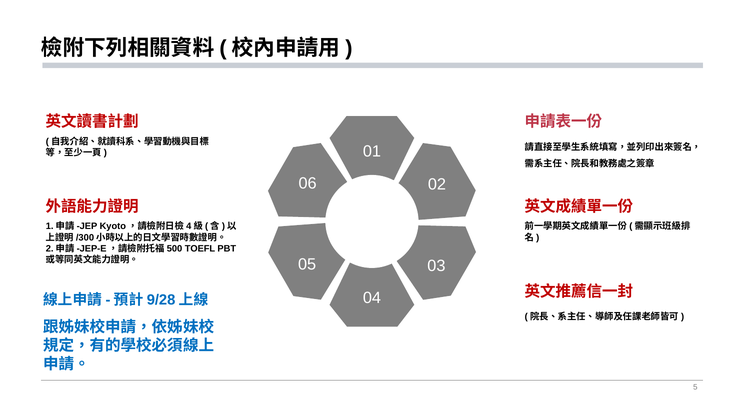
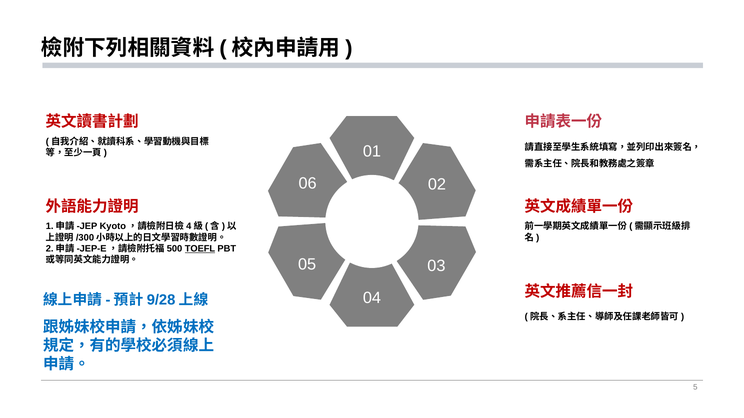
TOEFL underline: none -> present
